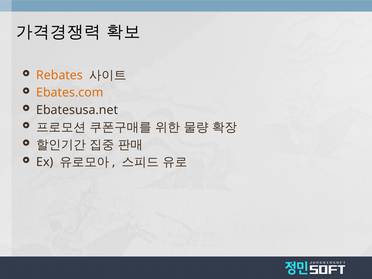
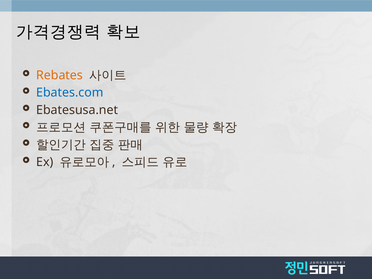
Ebates.com colour: orange -> blue
